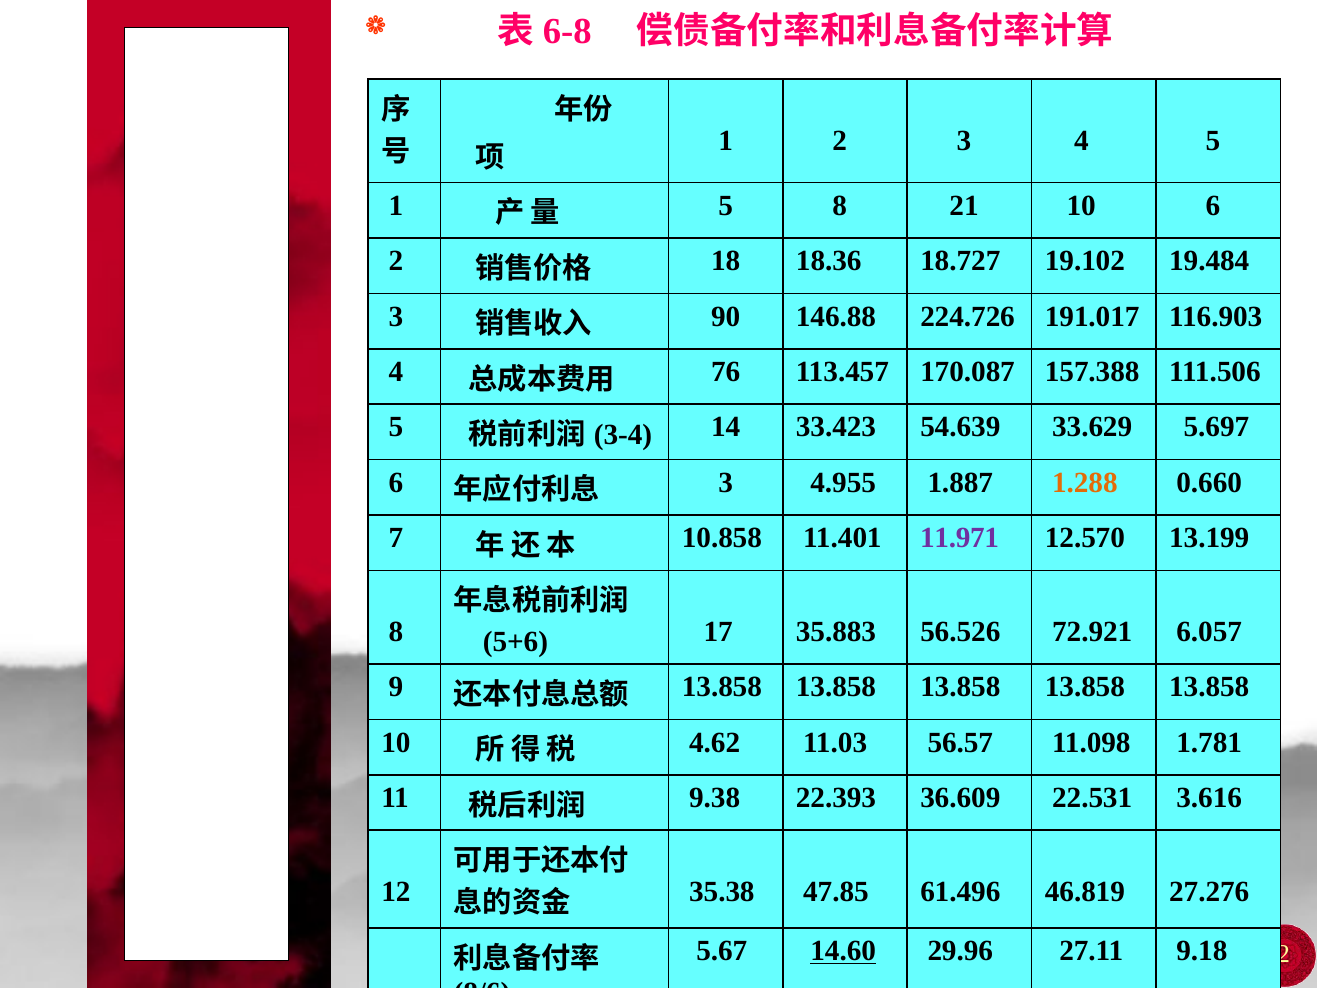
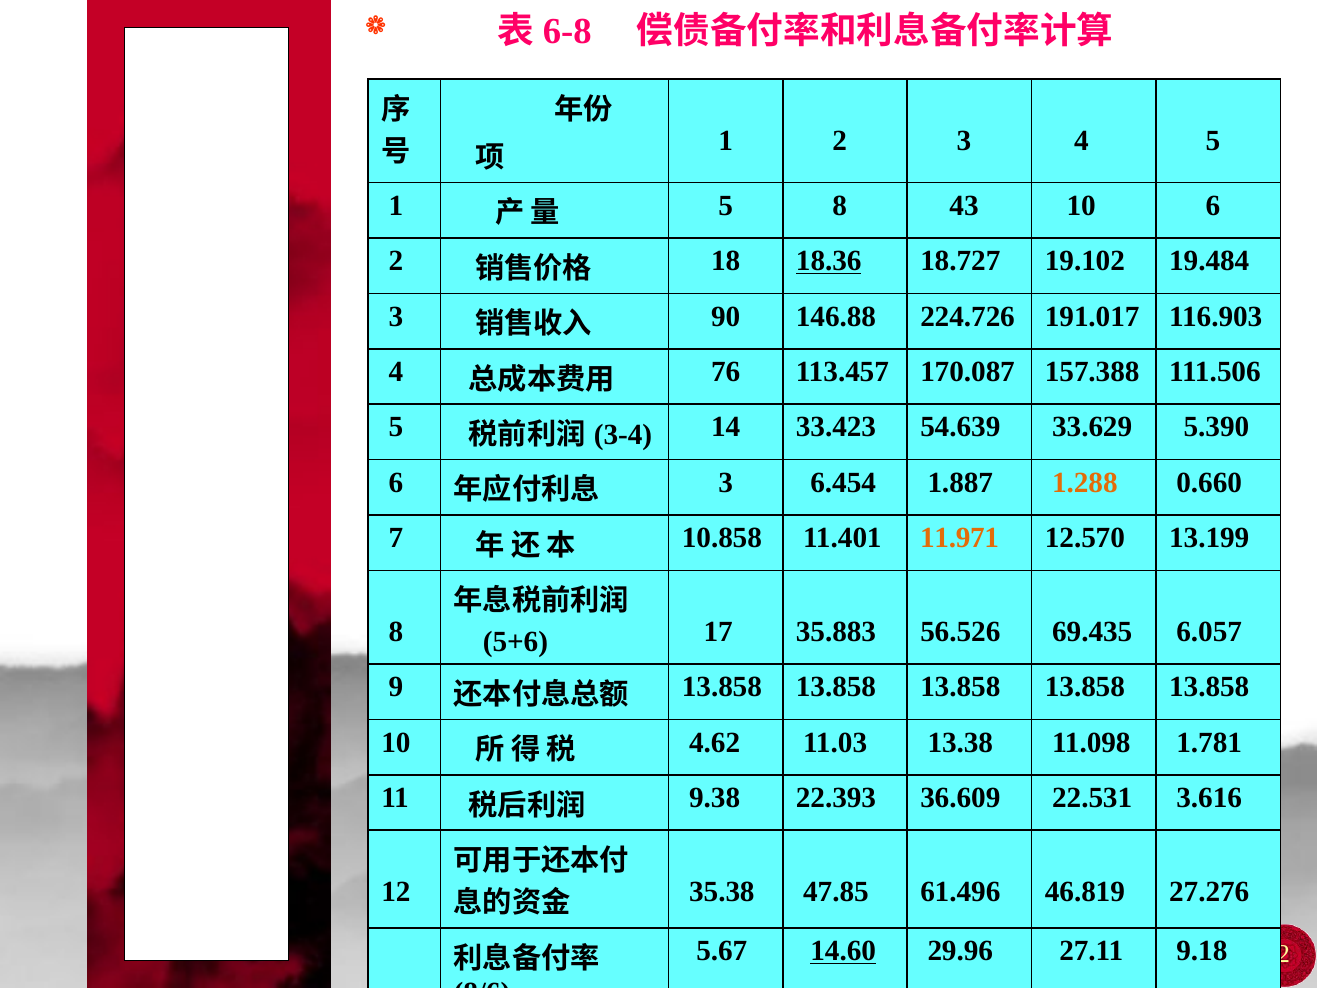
21: 21 -> 43
18.36 underline: none -> present
5.697: 5.697 -> 5.390
4.955: 4.955 -> 6.454
11.971 colour: purple -> orange
72.921: 72.921 -> 69.435
56.57: 56.57 -> 13.38
